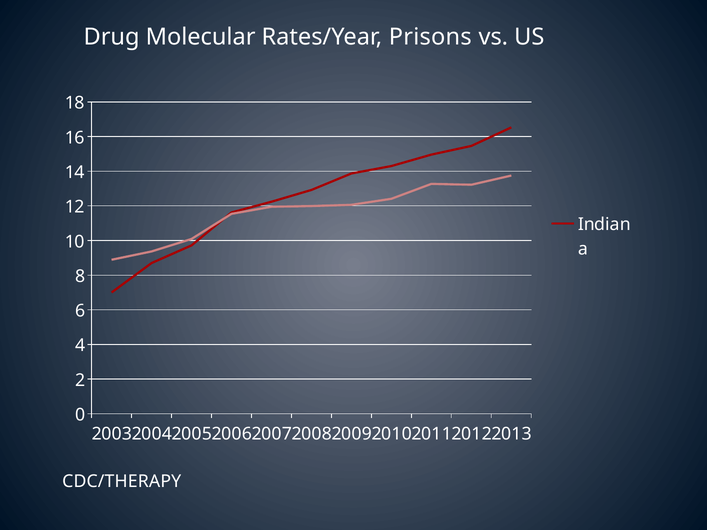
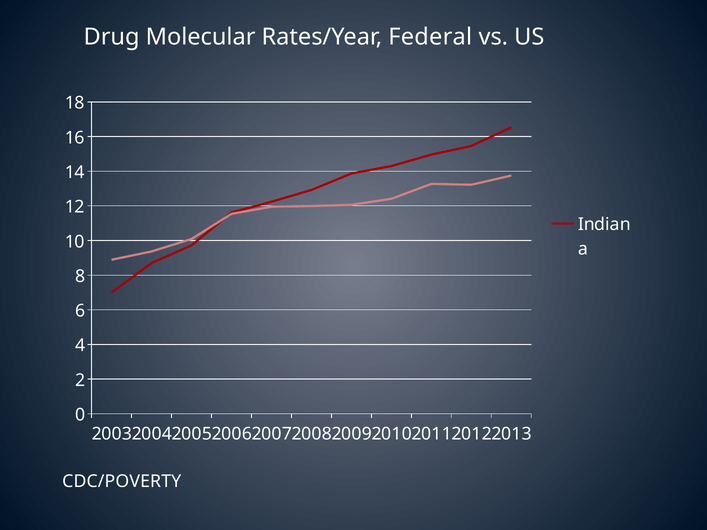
Prisons: Prisons -> Federal
CDC/THERAPY: CDC/THERAPY -> CDC/POVERTY
